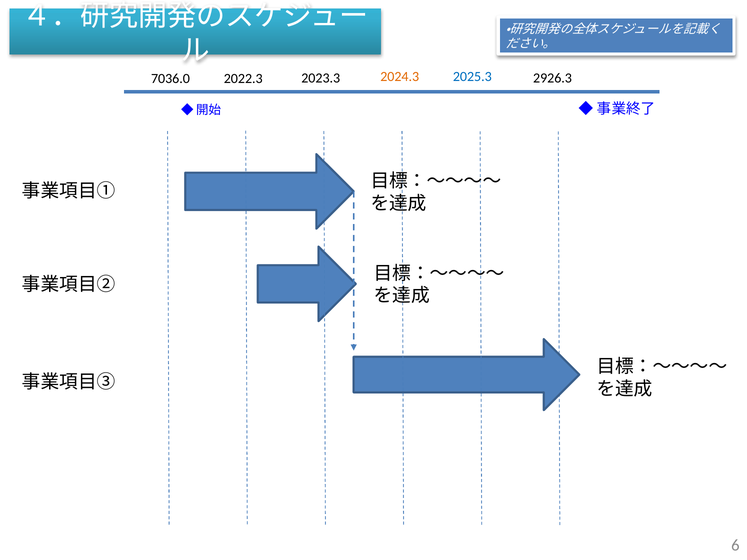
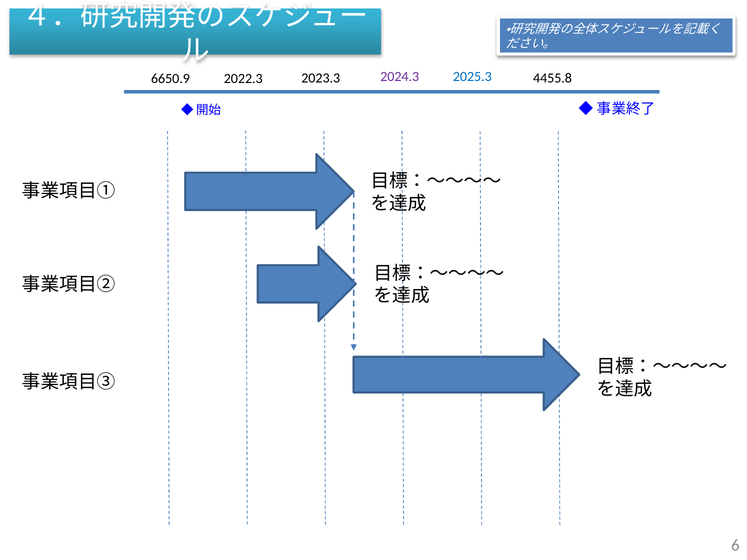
2024.3 colour: orange -> purple
2926.3: 2926.3 -> 4455.8
7036.0: 7036.0 -> 6650.9
